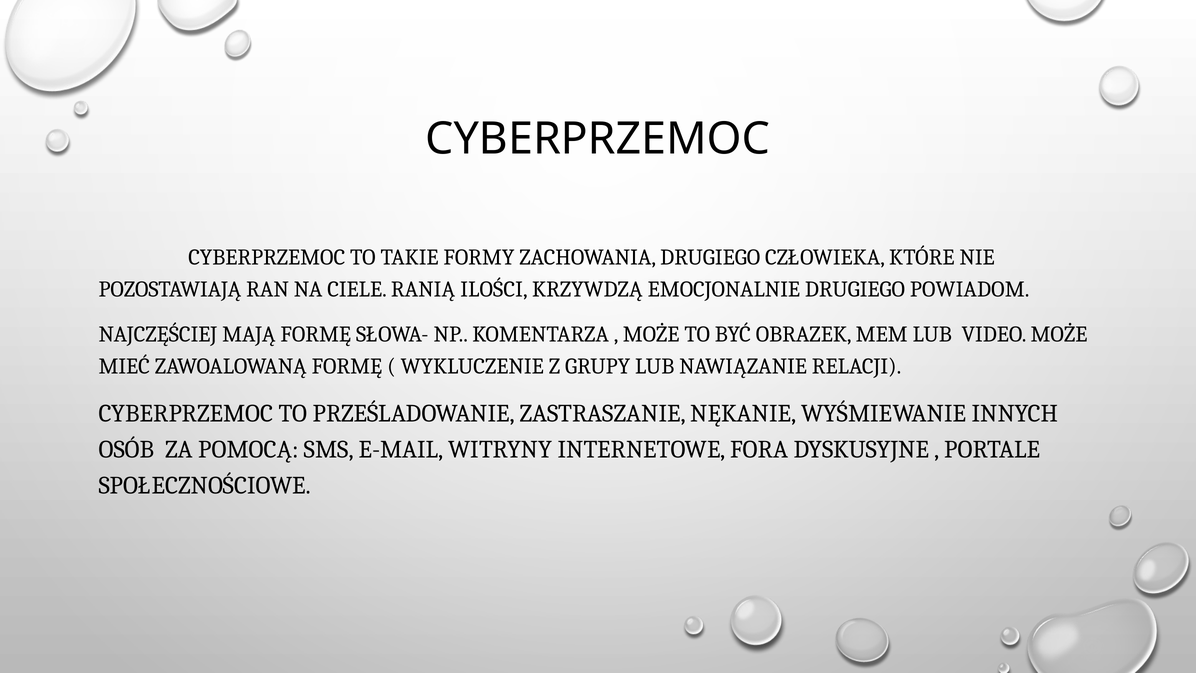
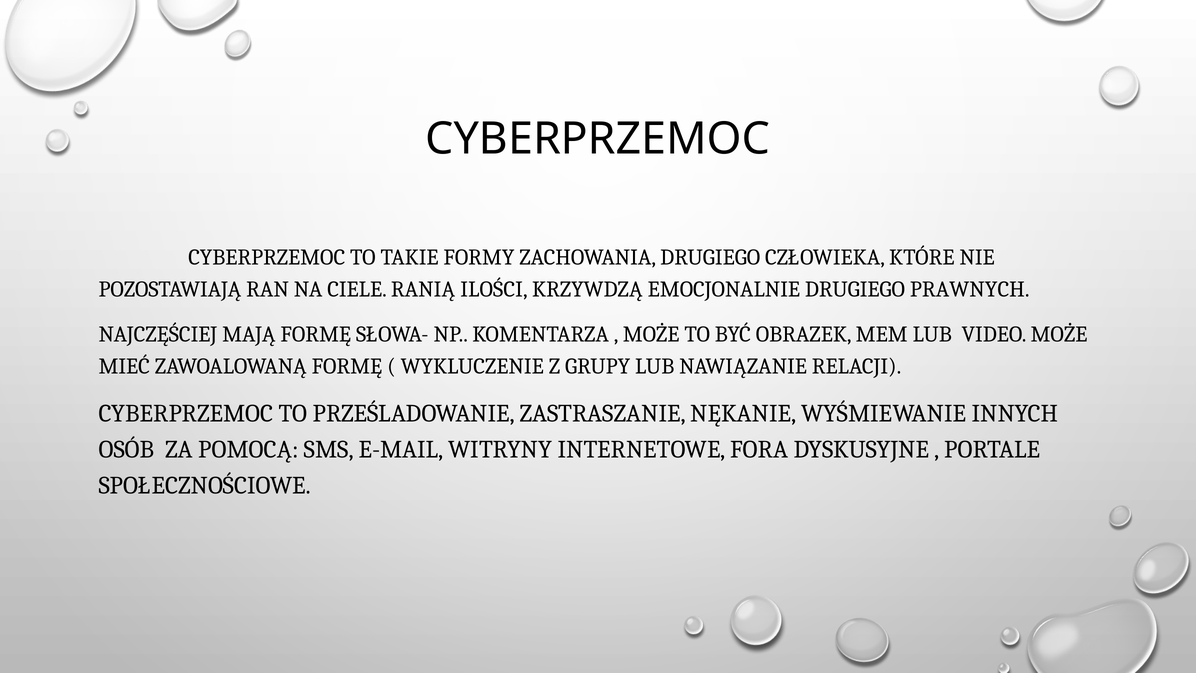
POWIADOM: POWIADOM -> PRAWNYCH
